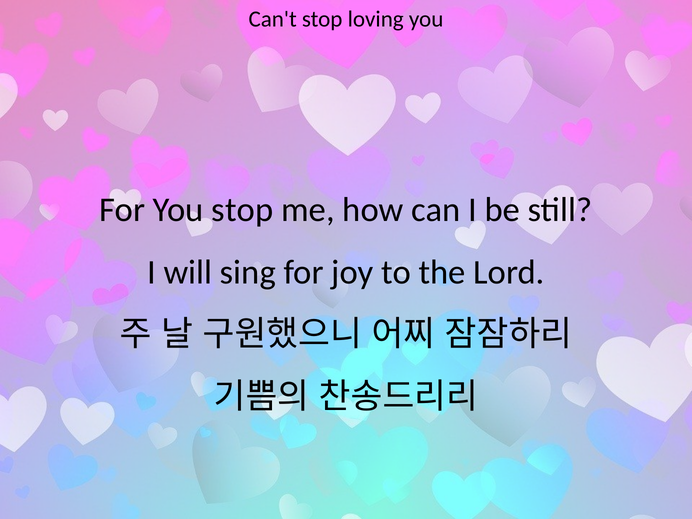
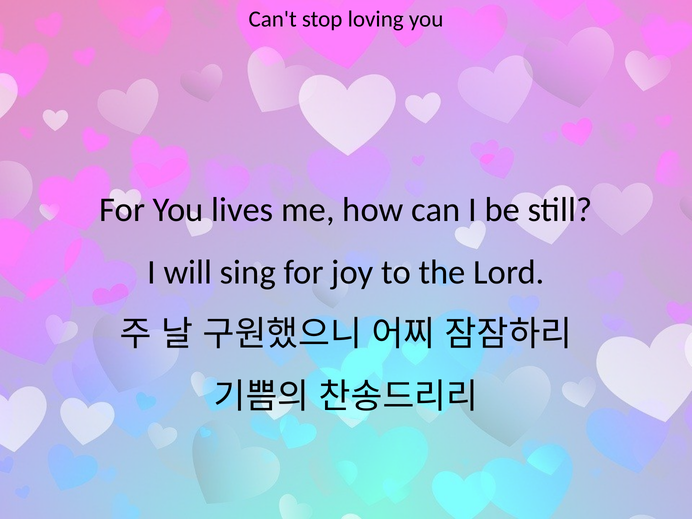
You stop: stop -> lives
